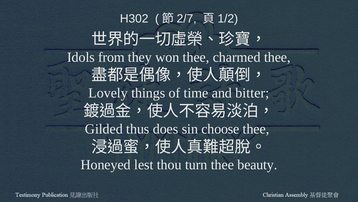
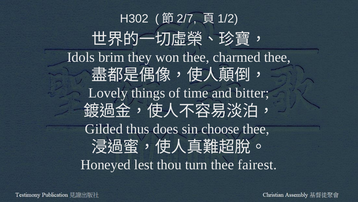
from: from -> brim
beauty: beauty -> fairest
